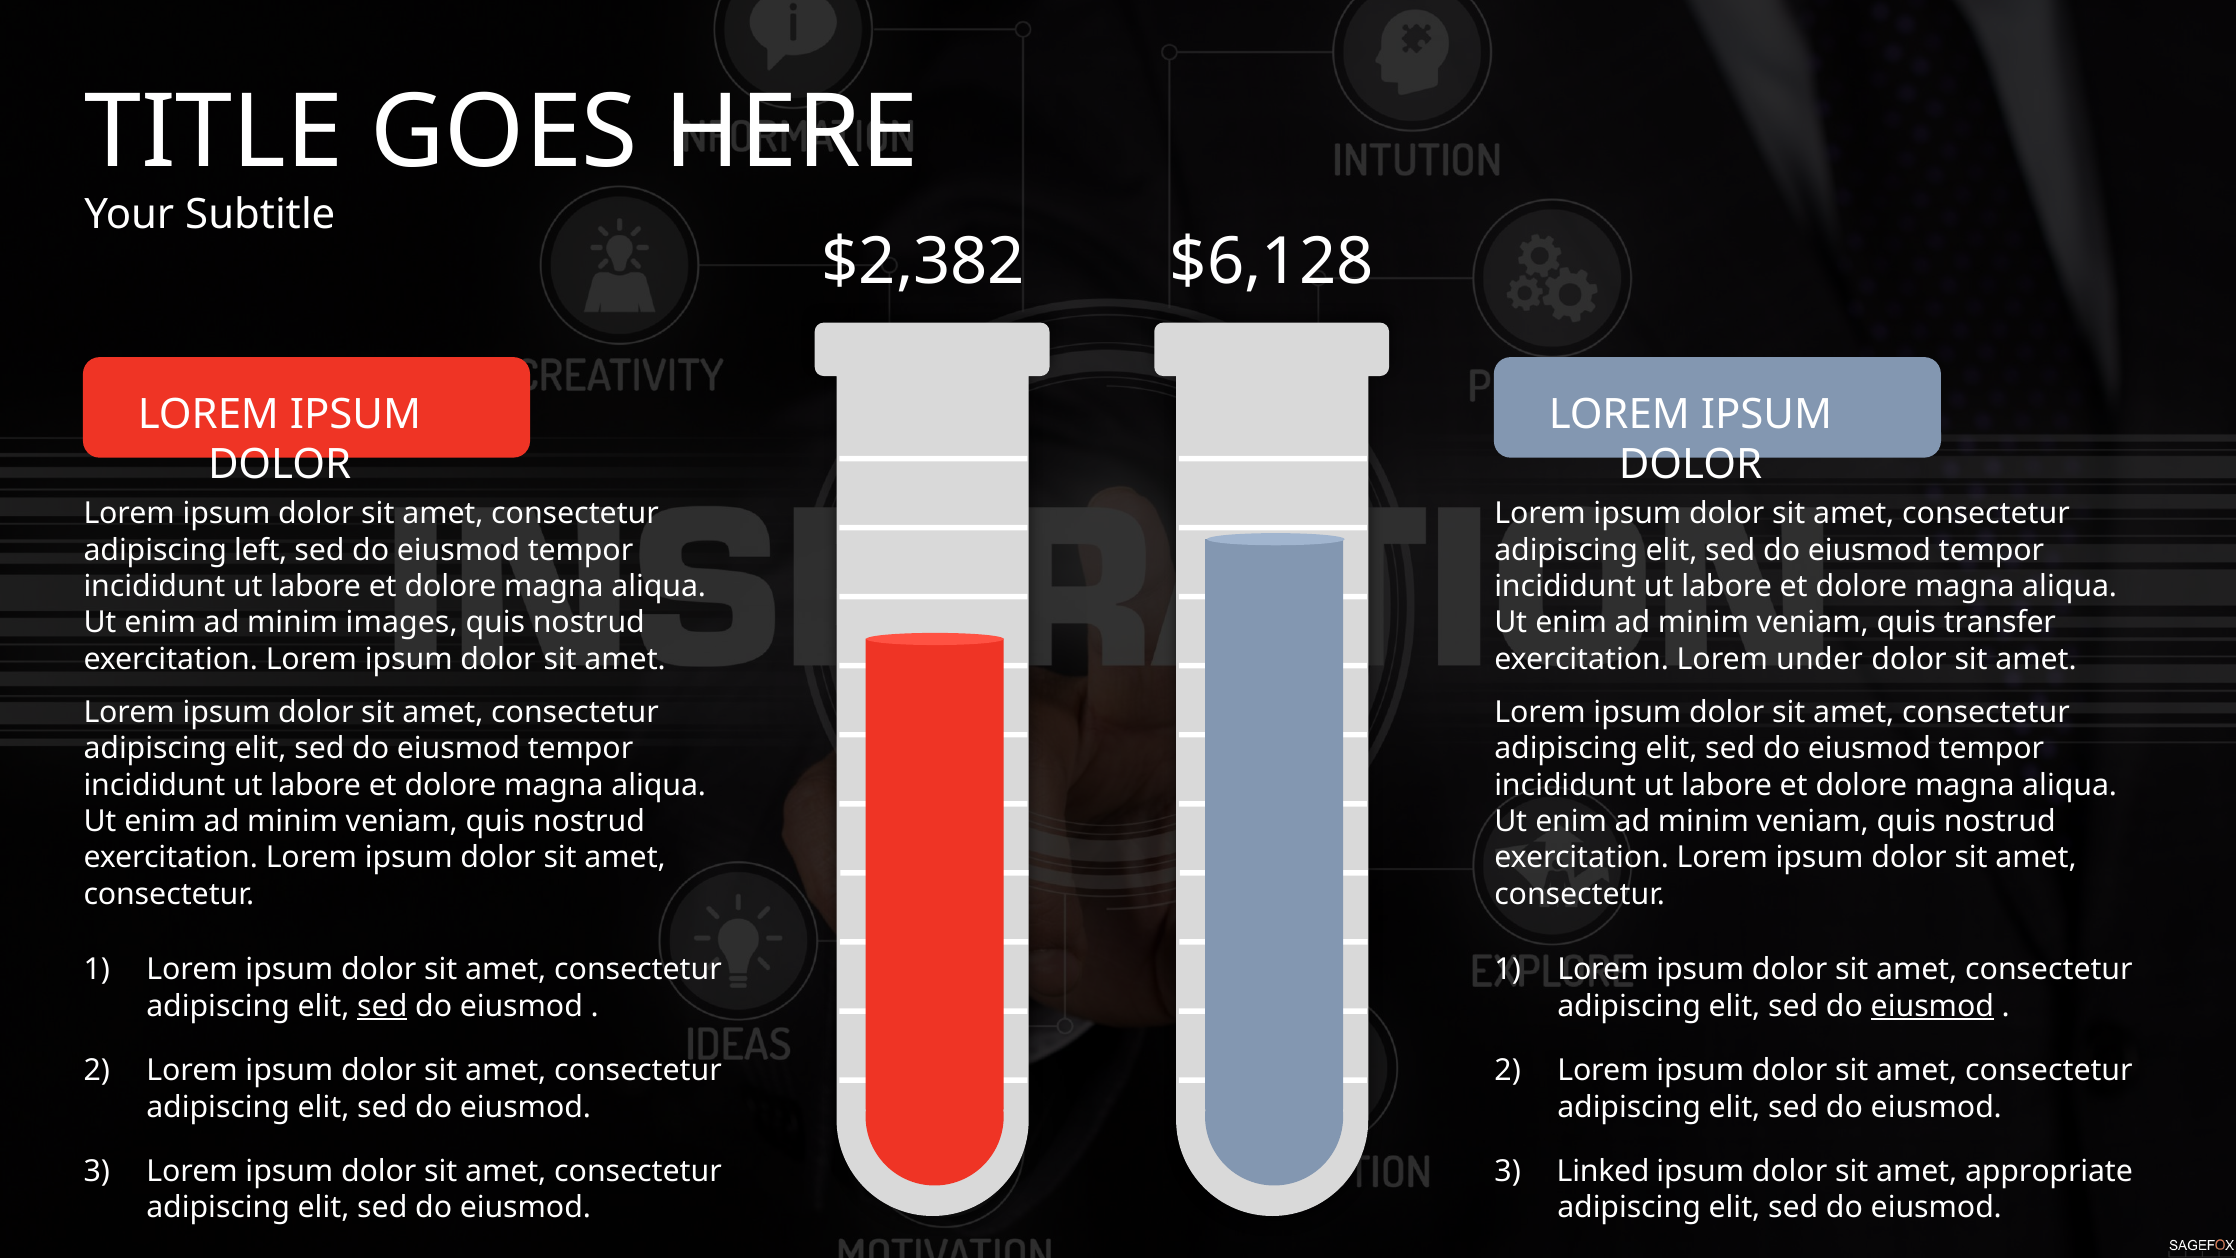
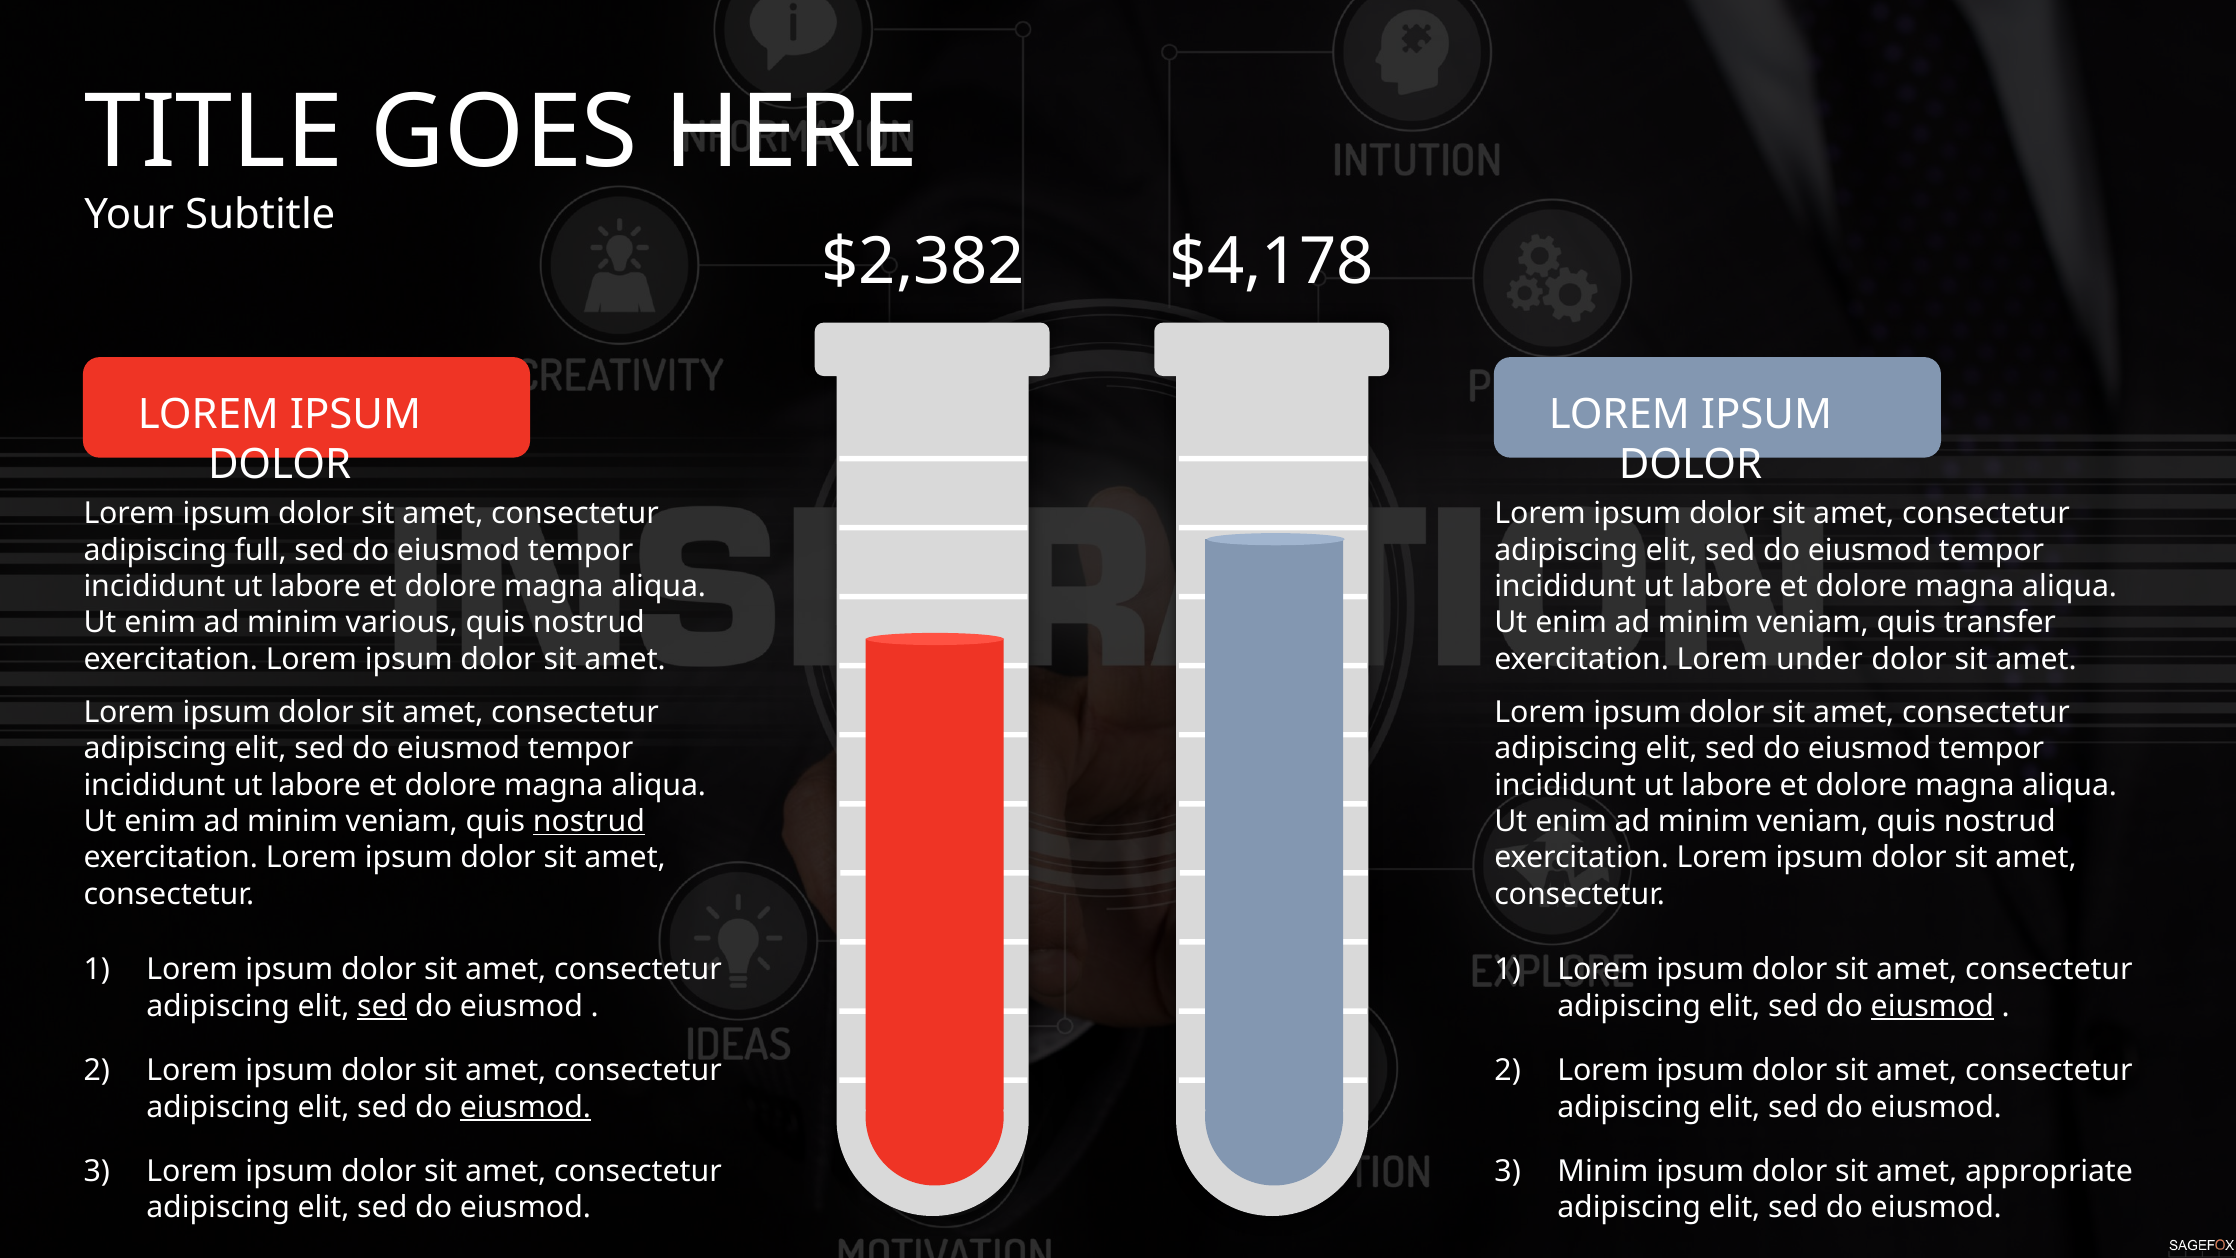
$6,128: $6,128 -> $4,178
left: left -> full
images: images -> various
nostrud at (589, 821) underline: none -> present
eiusmod at (525, 1107) underline: none -> present
Linked at (1603, 1171): Linked -> Minim
